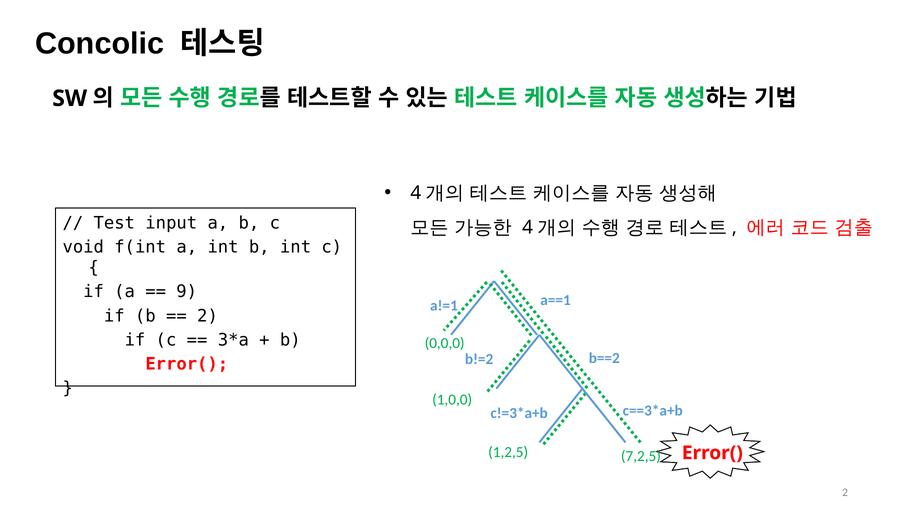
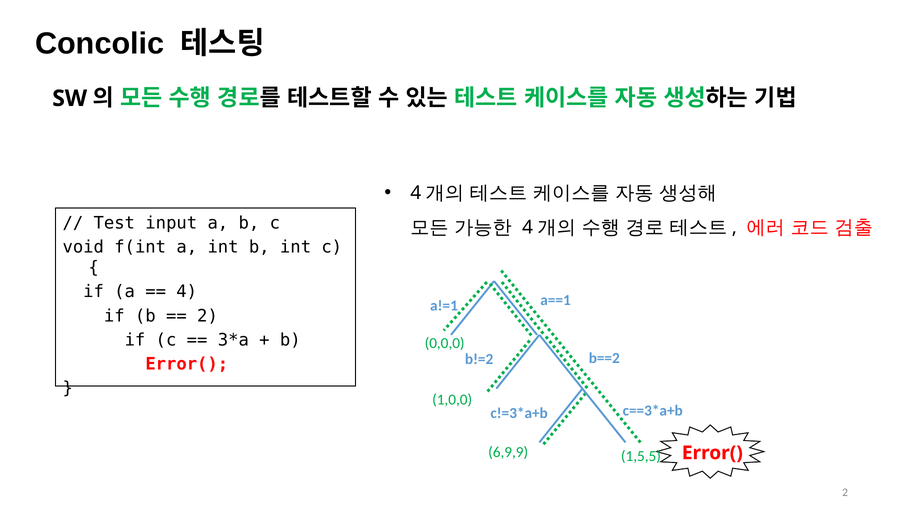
9: 9 -> 4
1,2,5: 1,2,5 -> 6,9,9
7,2,5: 7,2,5 -> 1,5,5
